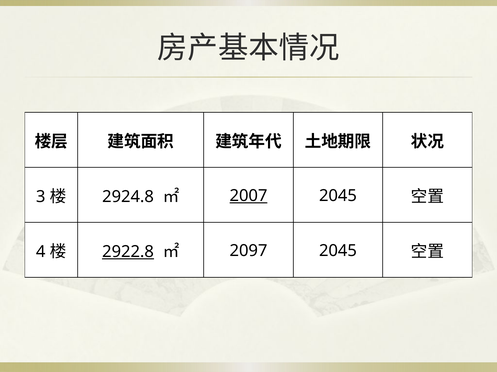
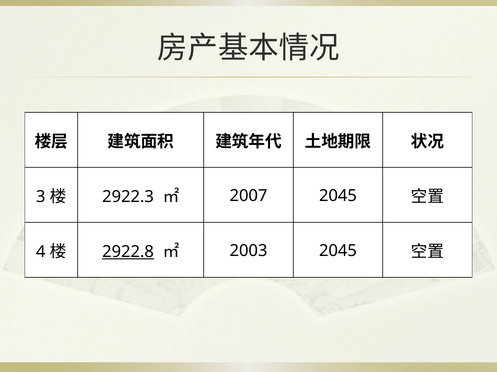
2924.8: 2924.8 -> 2922.3
2007 underline: present -> none
2097: 2097 -> 2003
